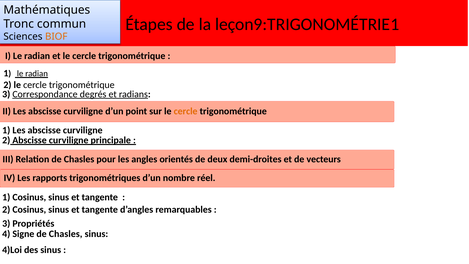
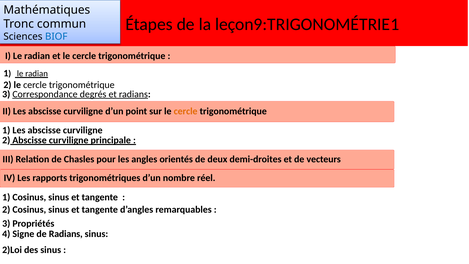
BIOF colour: orange -> blue
Signe de Chasles: Chasles -> Radians
4)Loi: 4)Loi -> 2)Loi
